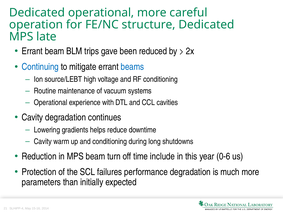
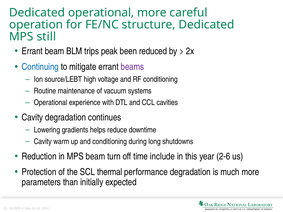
late: late -> still
gave: gave -> peak
beams colour: blue -> purple
0-6: 0-6 -> 2-6
failures: failures -> thermal
